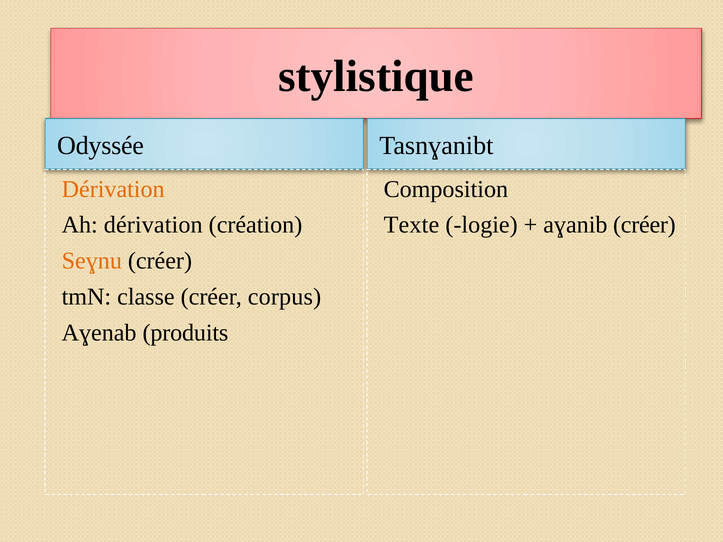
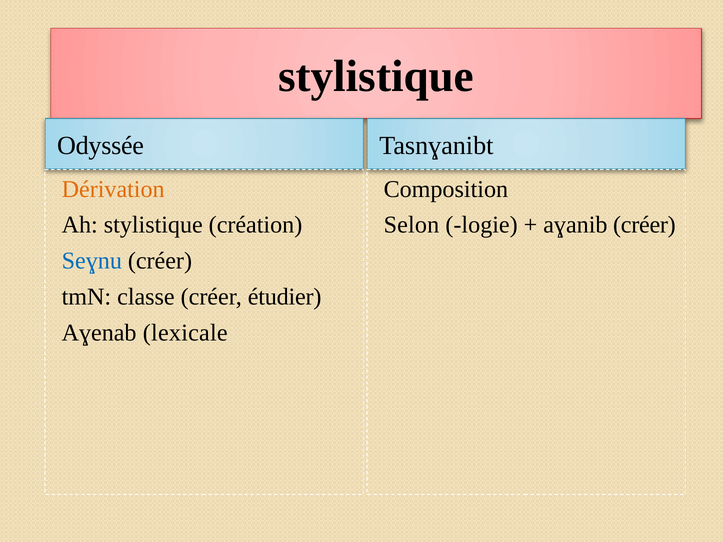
Ah dérivation: dérivation -> stylistique
Texte: Texte -> Selon
Seɣnu colour: orange -> blue
corpus: corpus -> étudier
produits: produits -> lexicale
